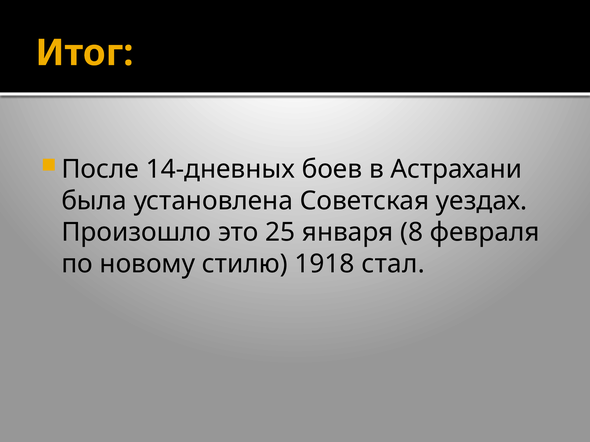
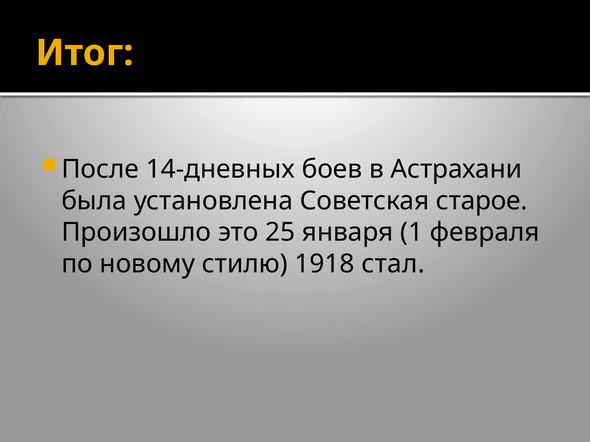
уездах: уездах -> старое
8: 8 -> 1
